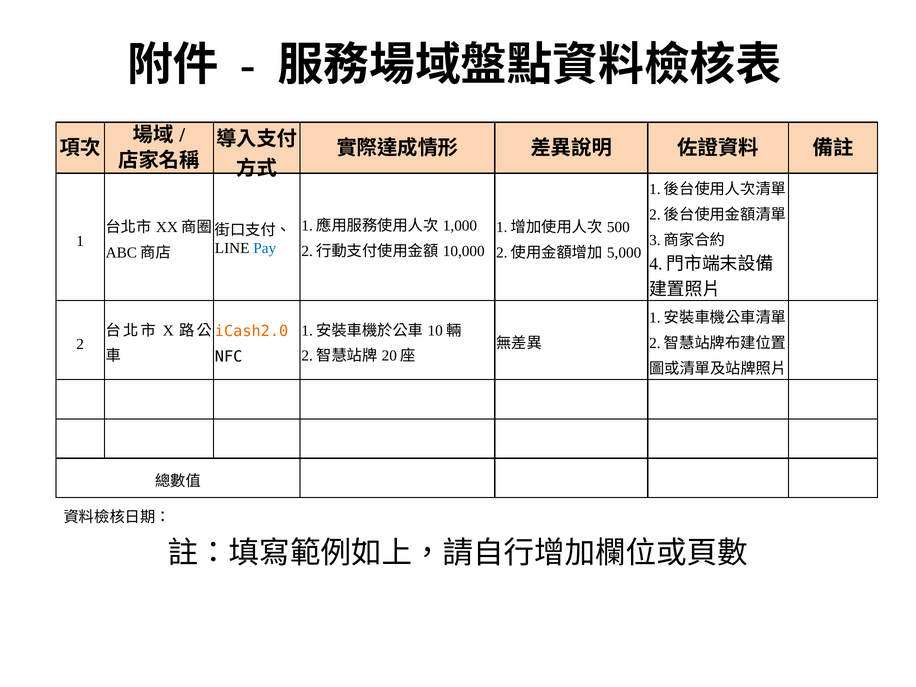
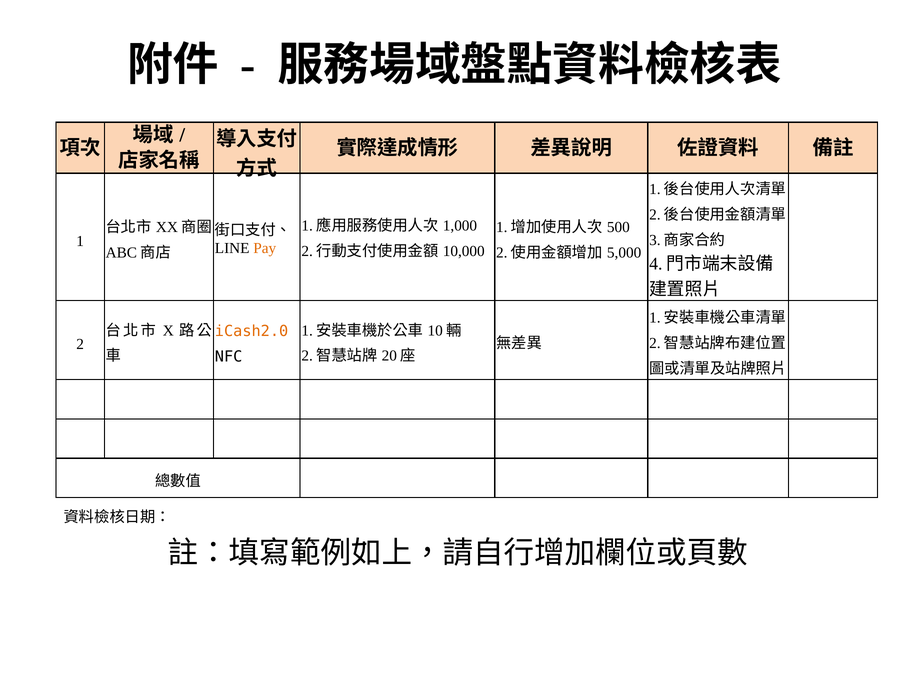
Pay colour: blue -> orange
